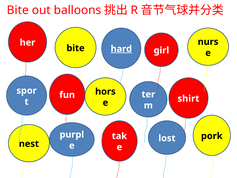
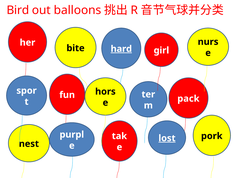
Bite at (18, 10): Bite -> Bird
shirt: shirt -> pack
lost underline: none -> present
